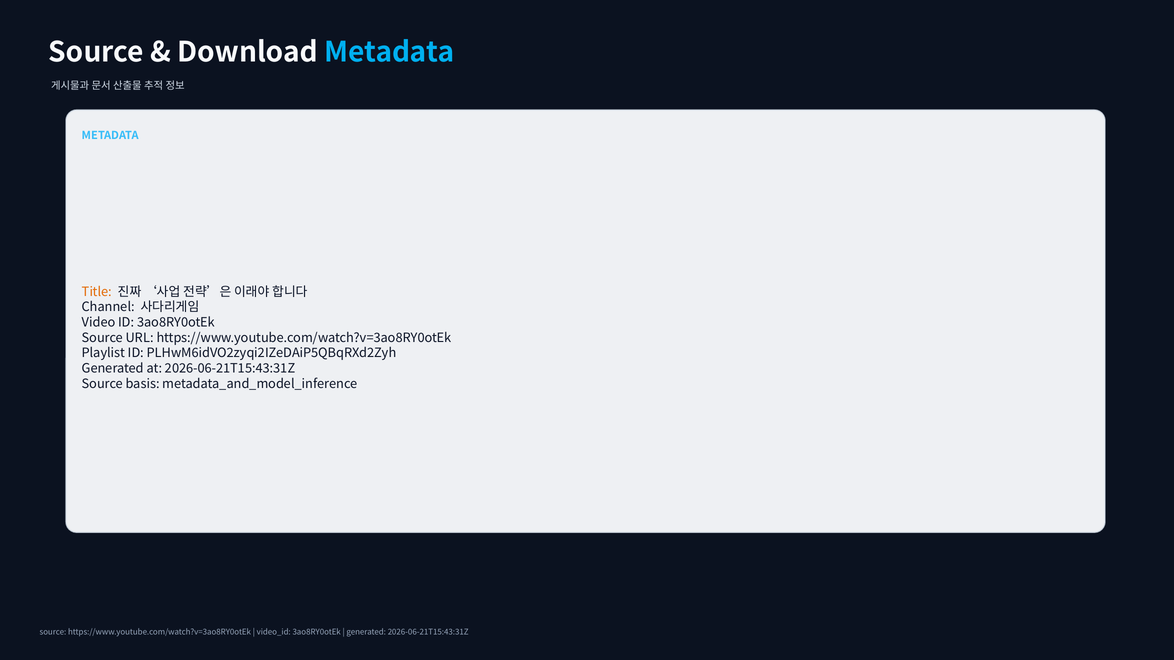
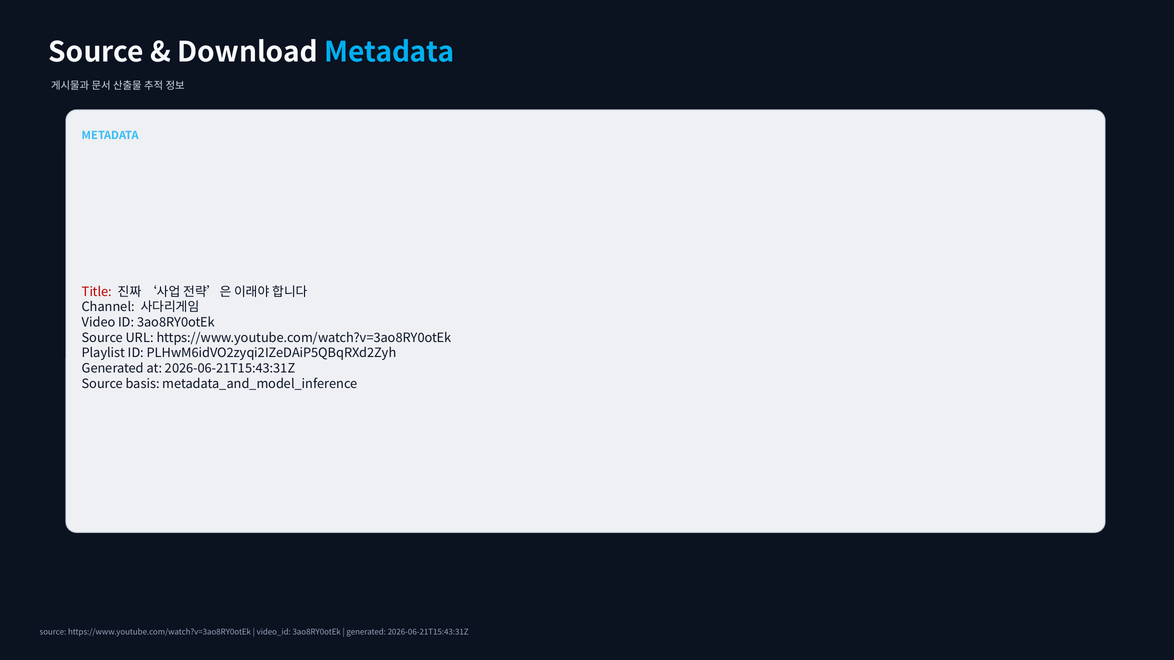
Title colour: orange -> red
